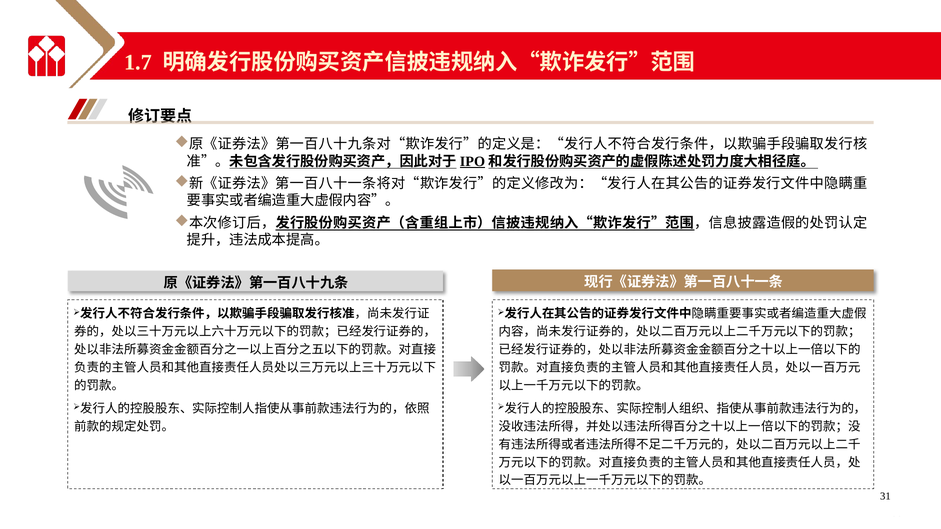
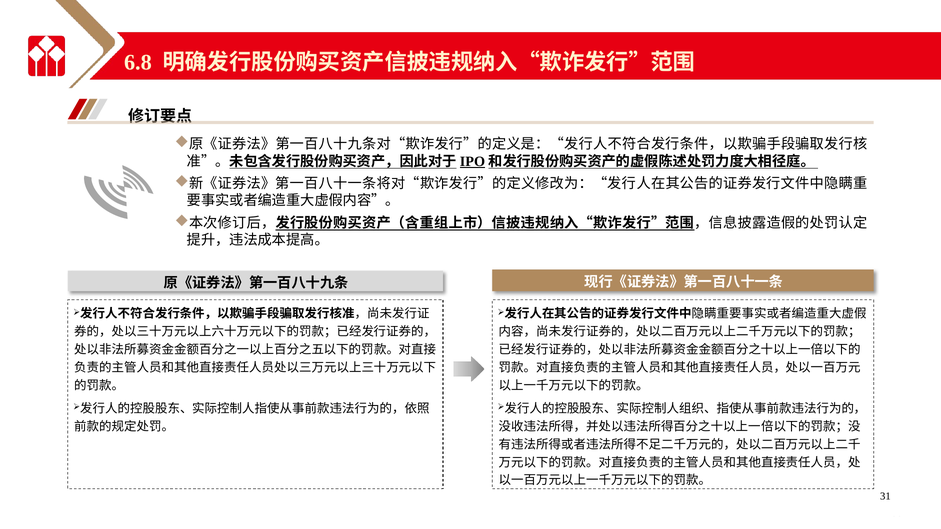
1.7: 1.7 -> 6.8
